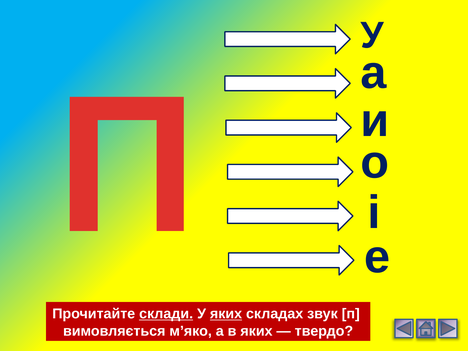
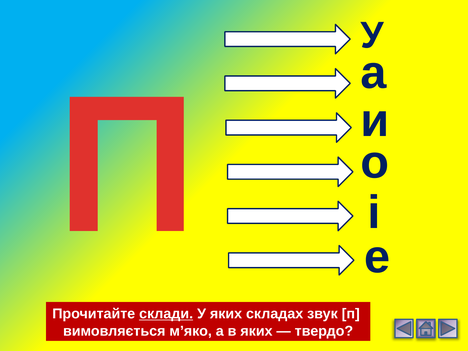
яких at (226, 314) underline: present -> none
